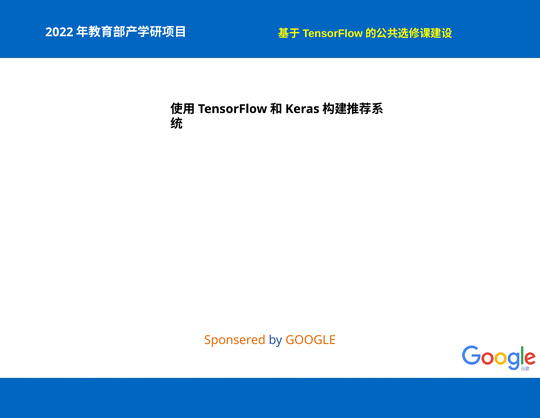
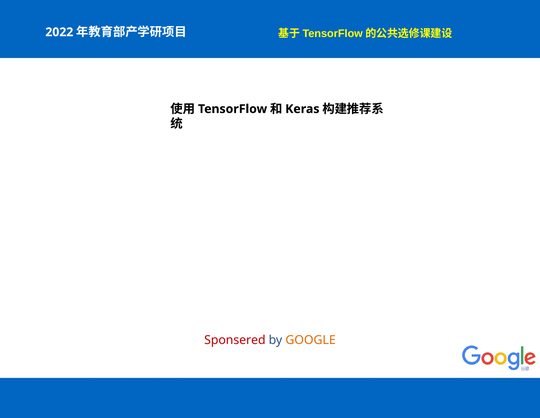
Sponsered colour: orange -> red
